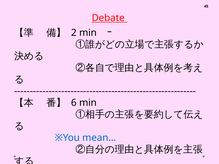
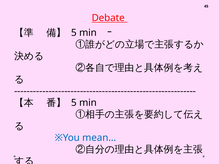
2 at (74, 33): 2 -> 5
6 at (74, 103): 6 -> 5
